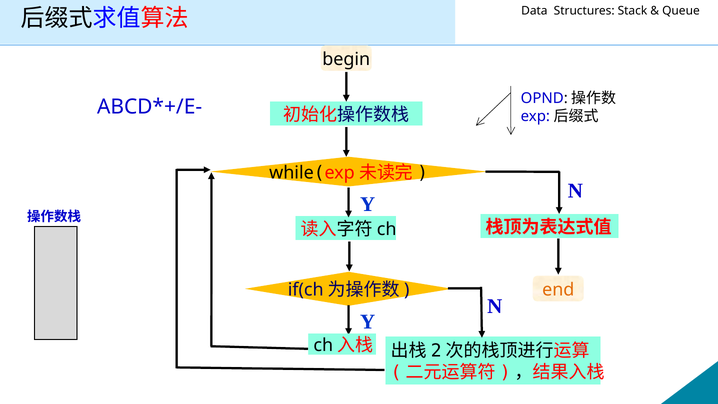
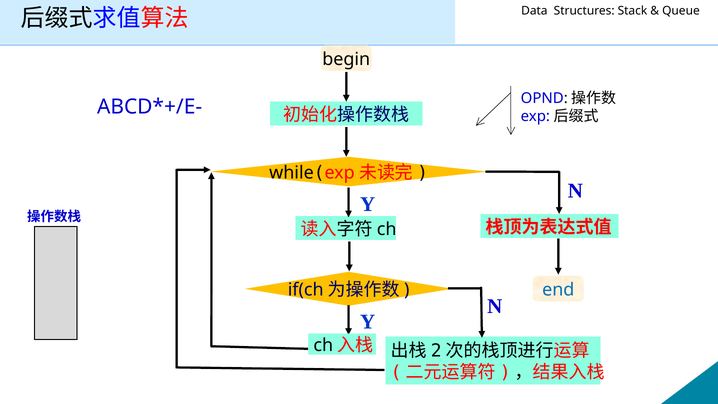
end colour: orange -> blue
